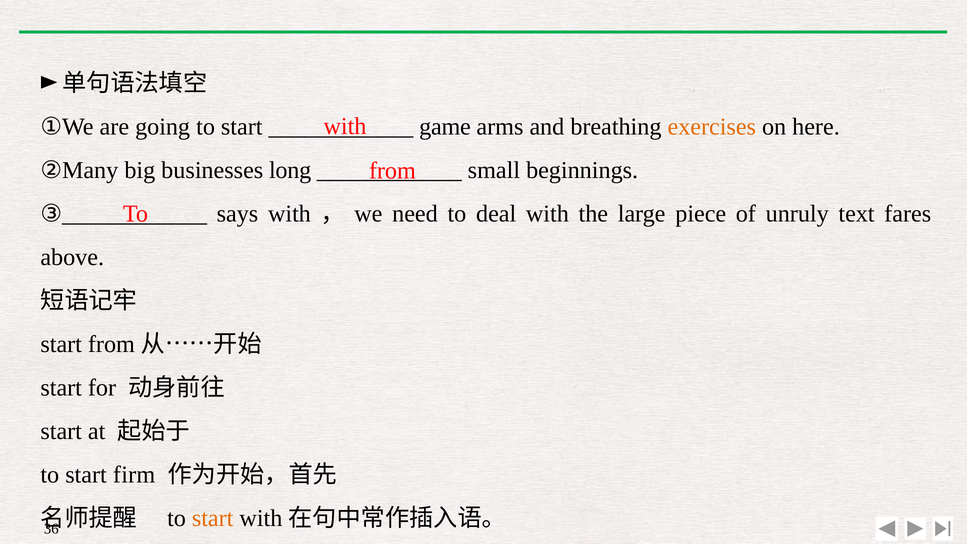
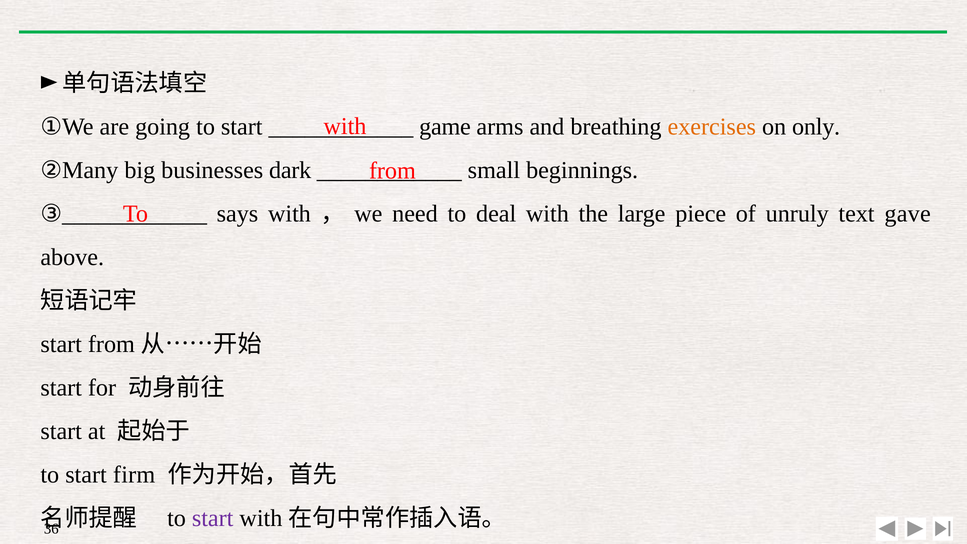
here: here -> only
long: long -> dark
fares: fares -> gave
start at (213, 518) colour: orange -> purple
